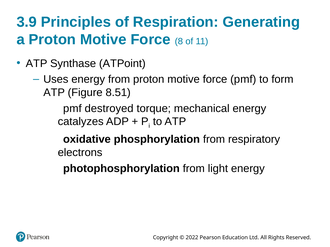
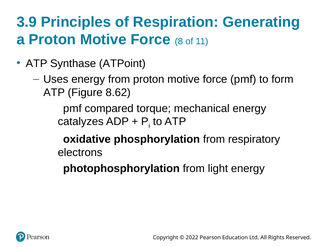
8.51: 8.51 -> 8.62
destroyed: destroyed -> compared
